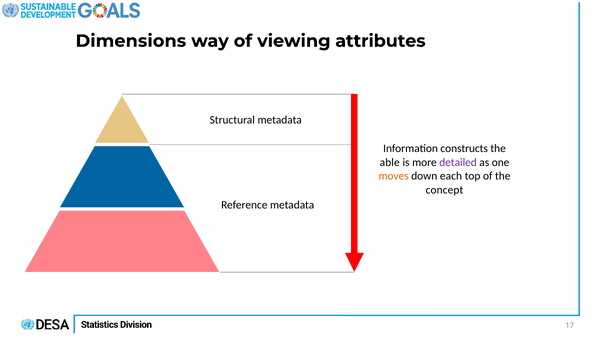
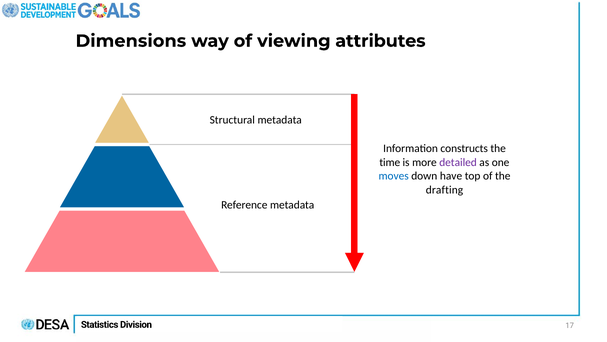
able: able -> time
moves colour: orange -> blue
each: each -> have
concept: concept -> drafting
